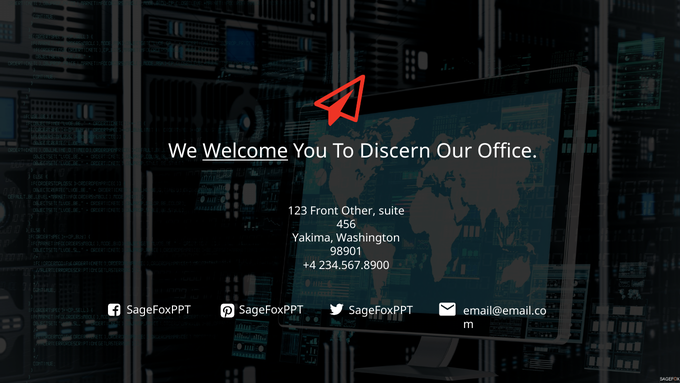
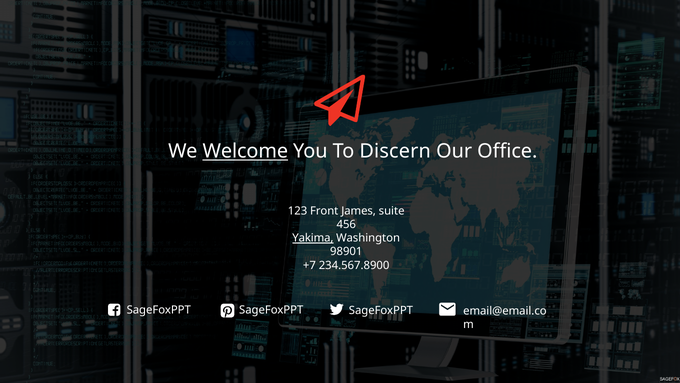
Other: Other -> James
Yakima underline: none -> present
+4: +4 -> +7
